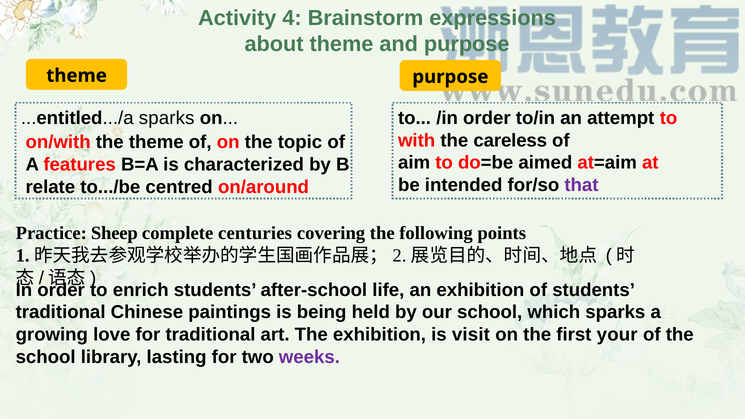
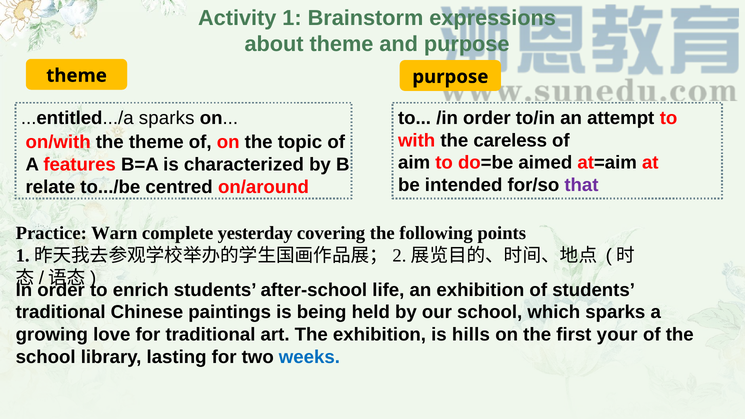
4: 4 -> 1
Sheep: Sheep -> Warn
centuries: centuries -> yesterday
visit: visit -> hills
weeks colour: purple -> blue
